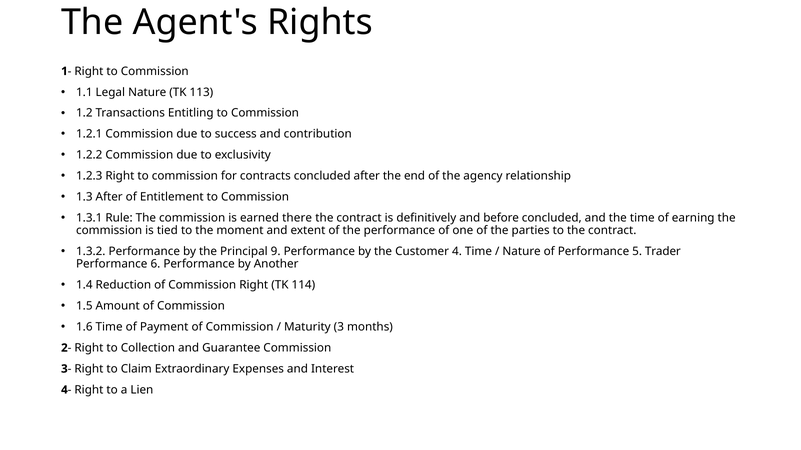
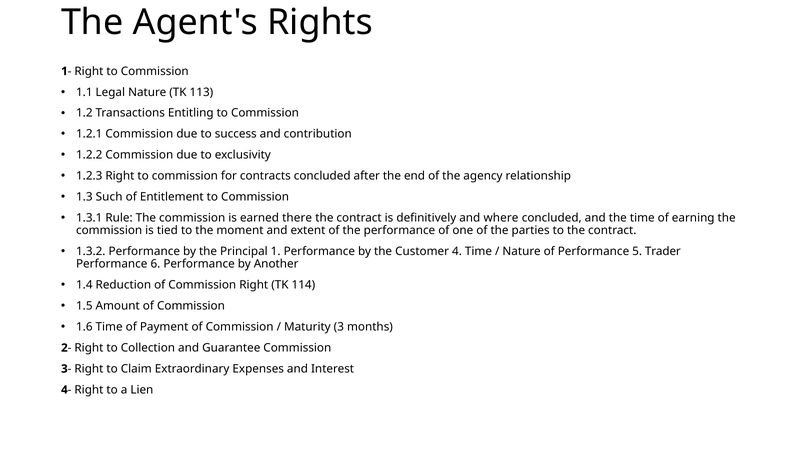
1.3 After: After -> Such
before: before -> where
9: 9 -> 1
